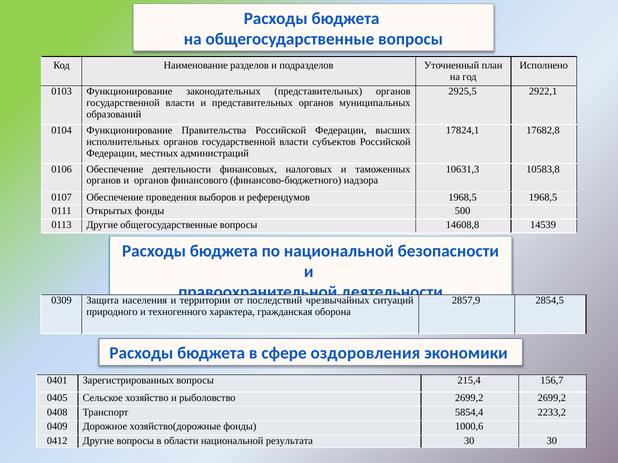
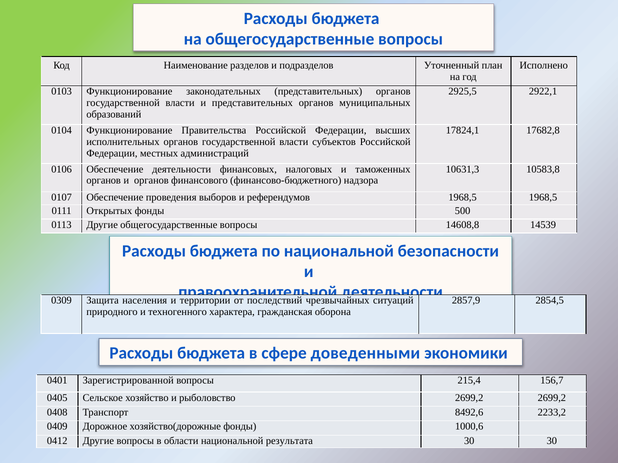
оздоровления: оздоровления -> доведенными
Зарегистрированных: Зарегистрированных -> Зарегистрированной
5854,4: 5854,4 -> 8492,6
